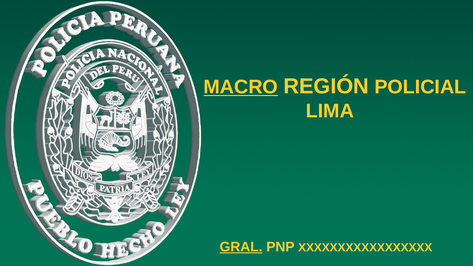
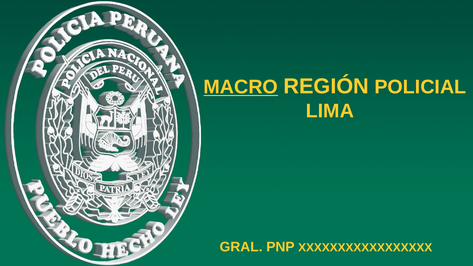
GRAL underline: present -> none
